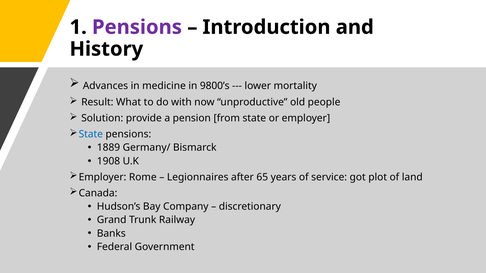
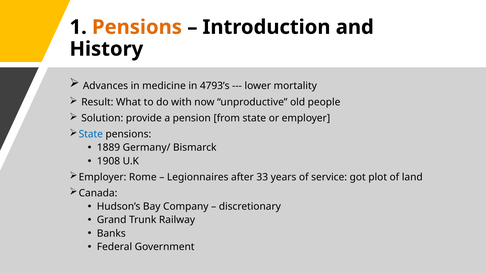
Pensions at (137, 27) colour: purple -> orange
9800’s: 9800’s -> 4793’s
65: 65 -> 33
